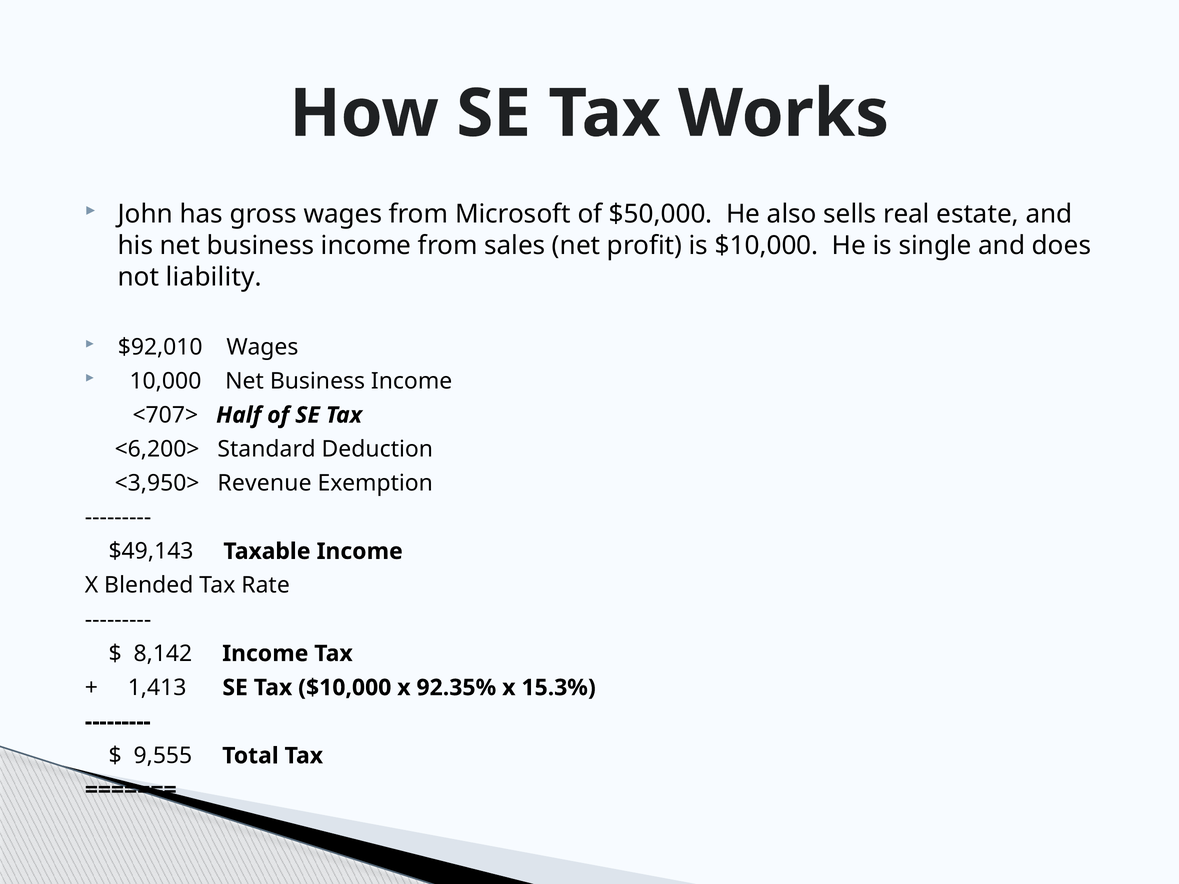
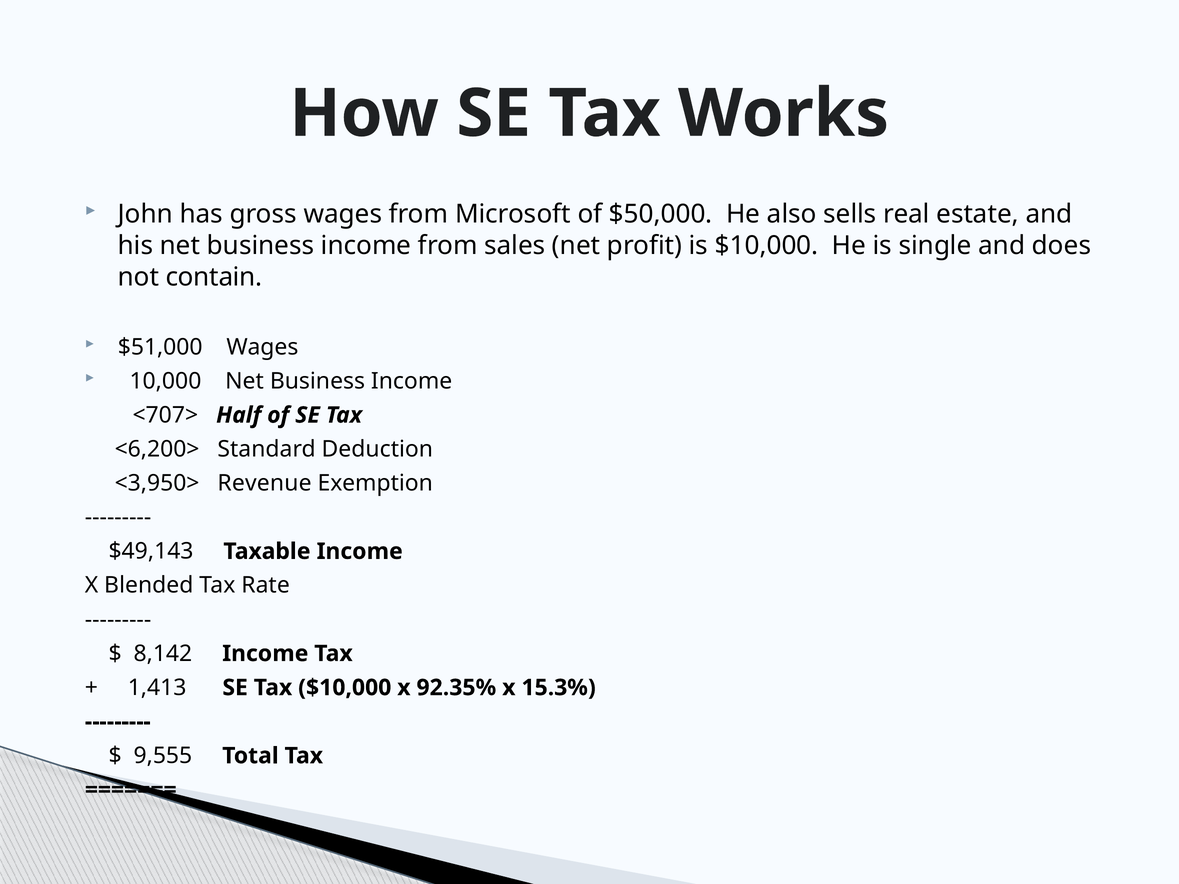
liability: liability -> contain
$92,010: $92,010 -> $51,000
